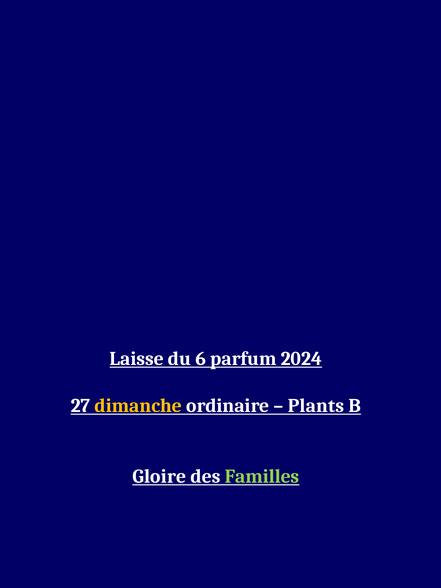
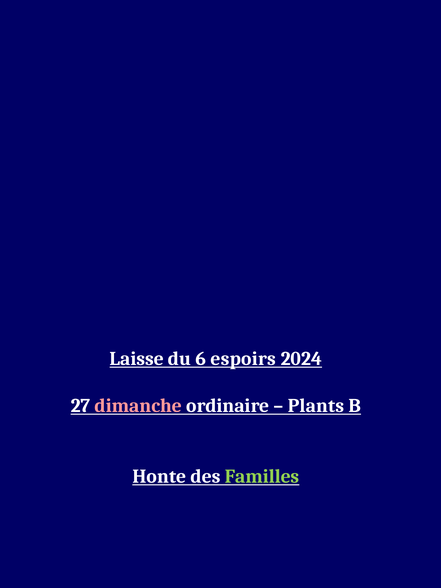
parfum: parfum -> espoirs
dimanche colour: yellow -> pink
Gloire: Gloire -> Honte
